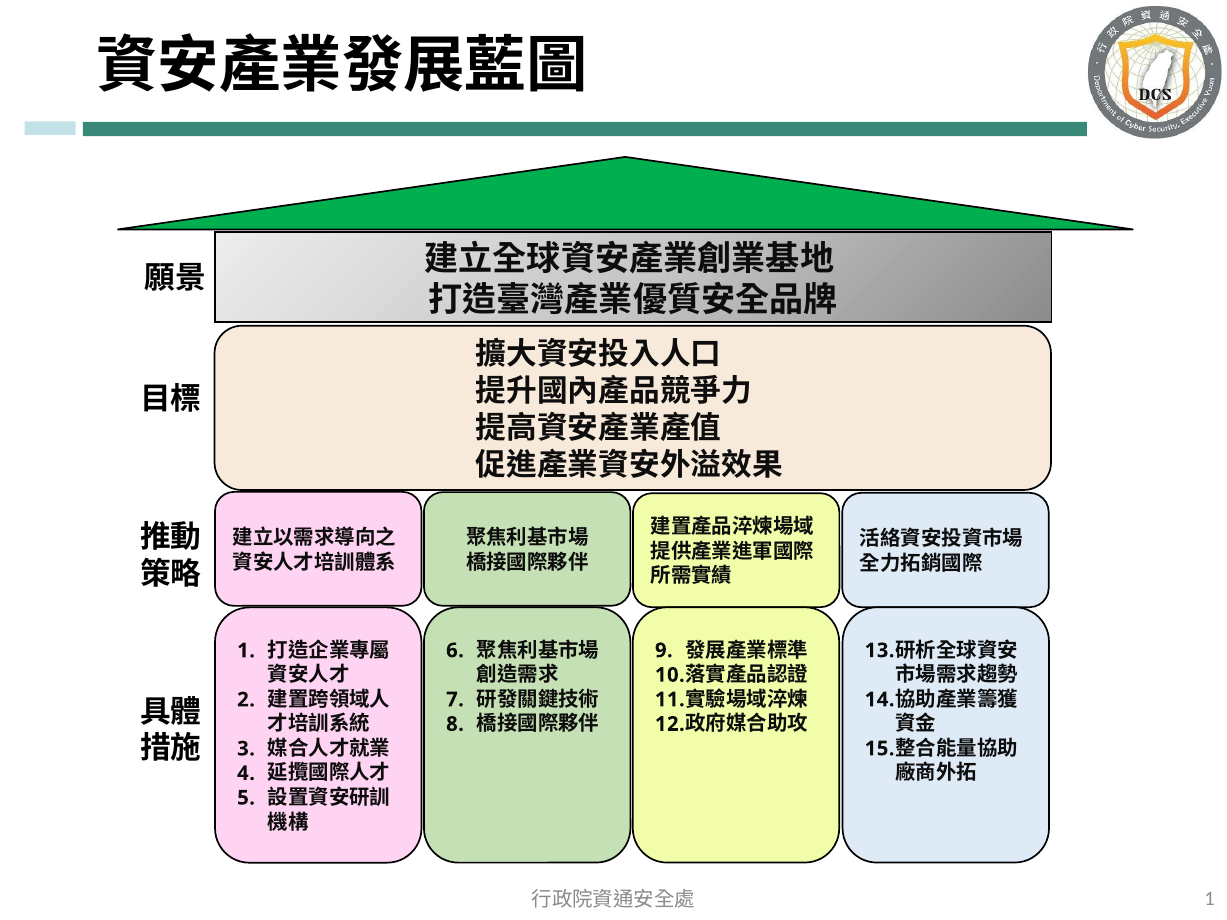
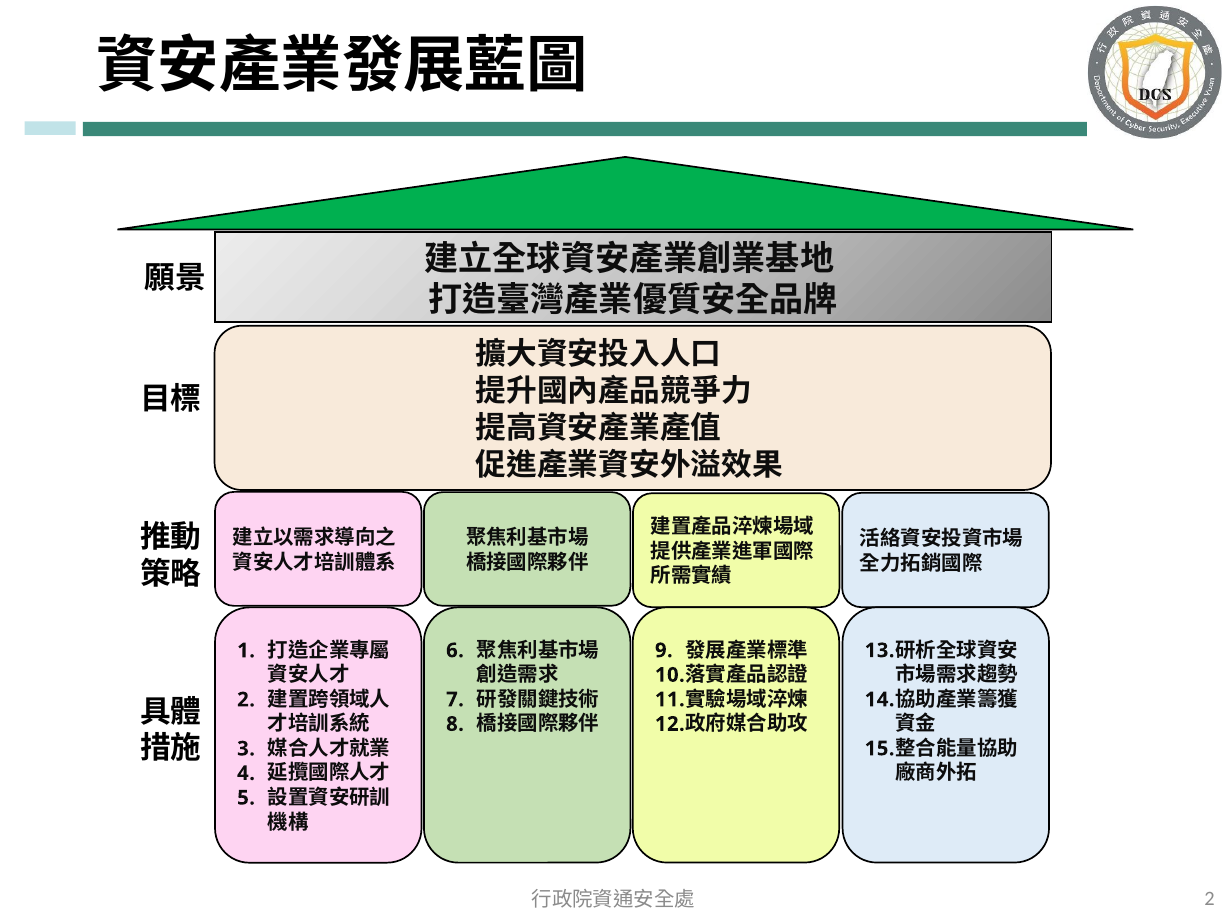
1 at (1210, 899): 1 -> 2
